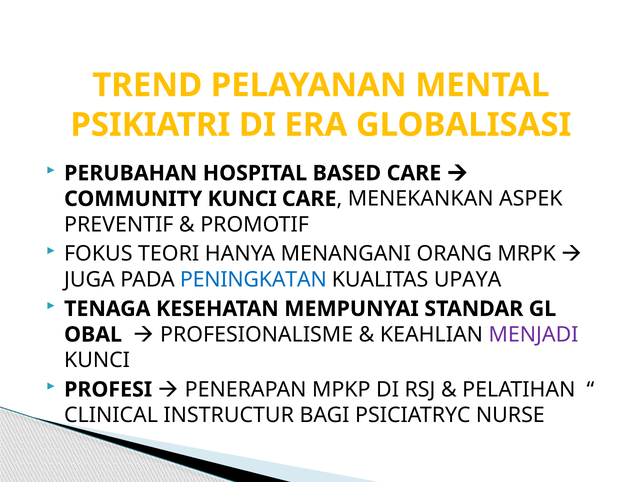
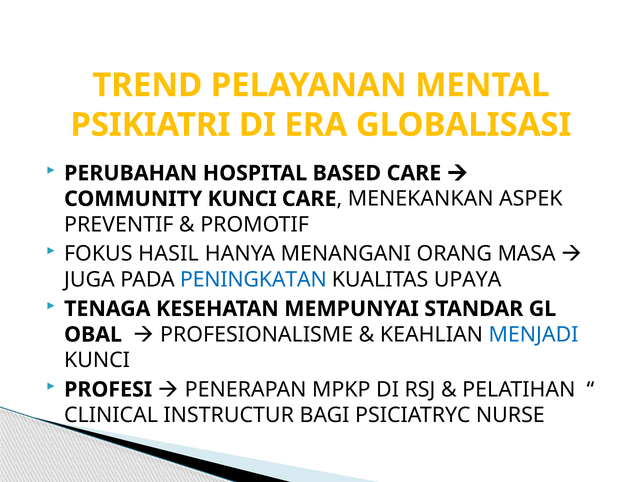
TEORI: TEORI -> HASIL
MRPK: MRPK -> MASA
MENJADI colour: purple -> blue
